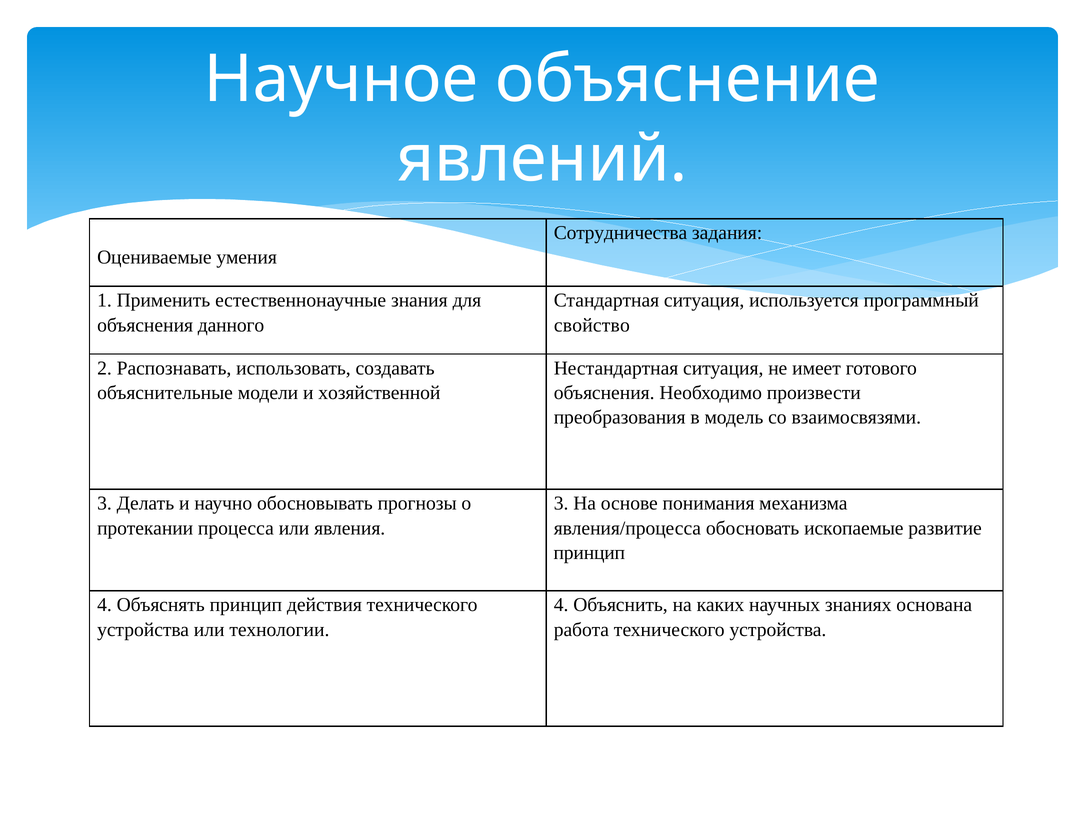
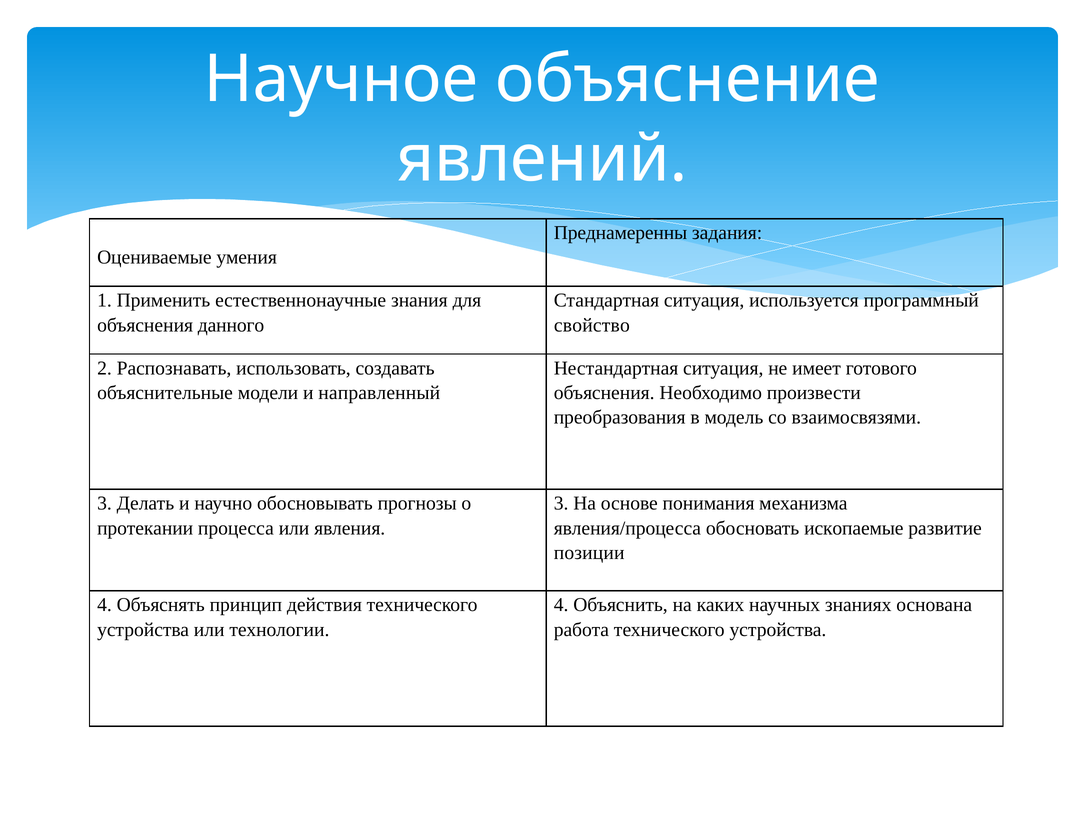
Сотрудничества: Сотрудничества -> Преднамеренны
хозяйственной: хозяйственной -> направленный
принцип at (589, 553): принцип -> позиции
